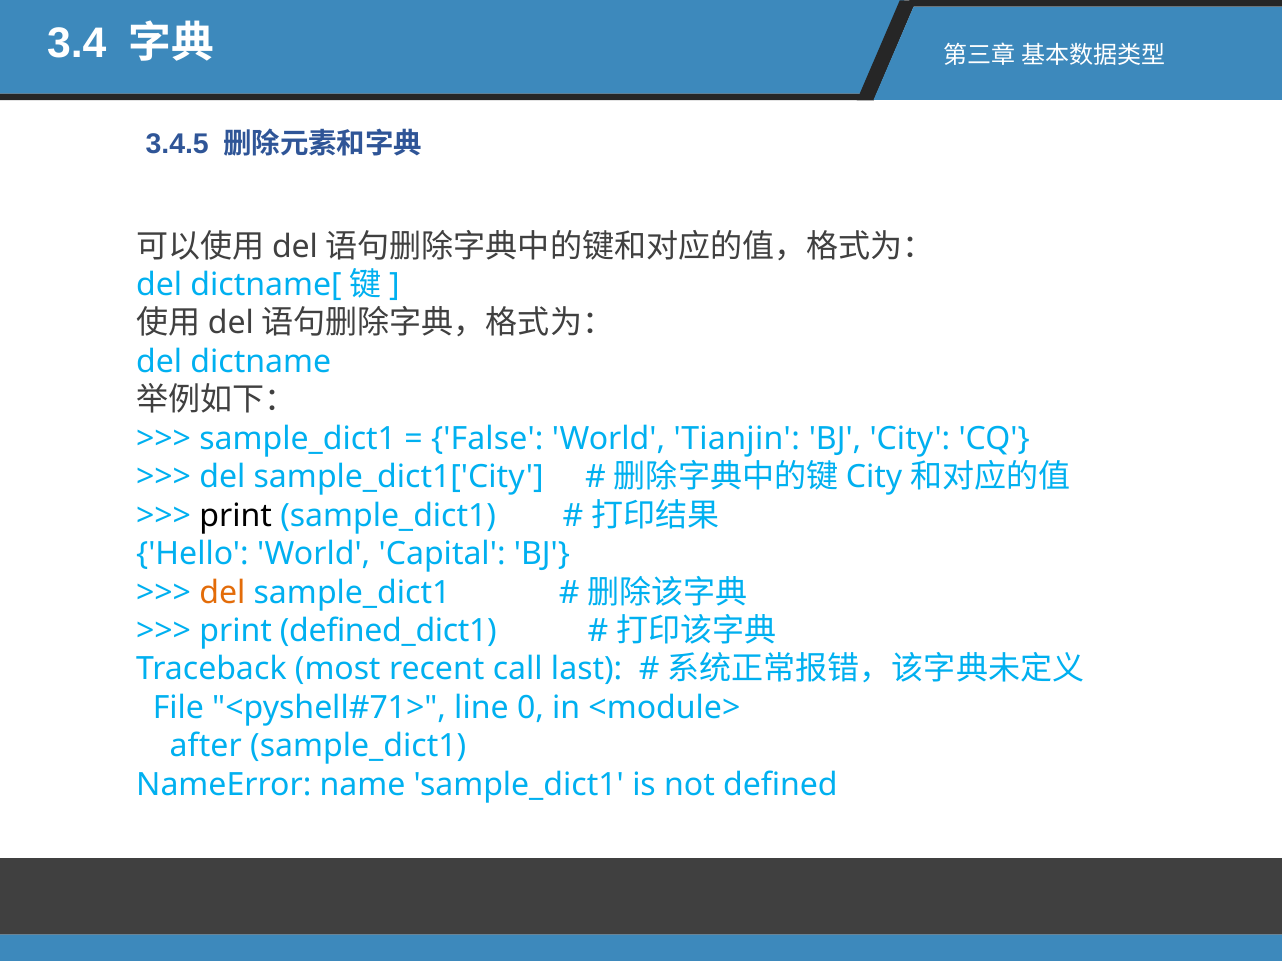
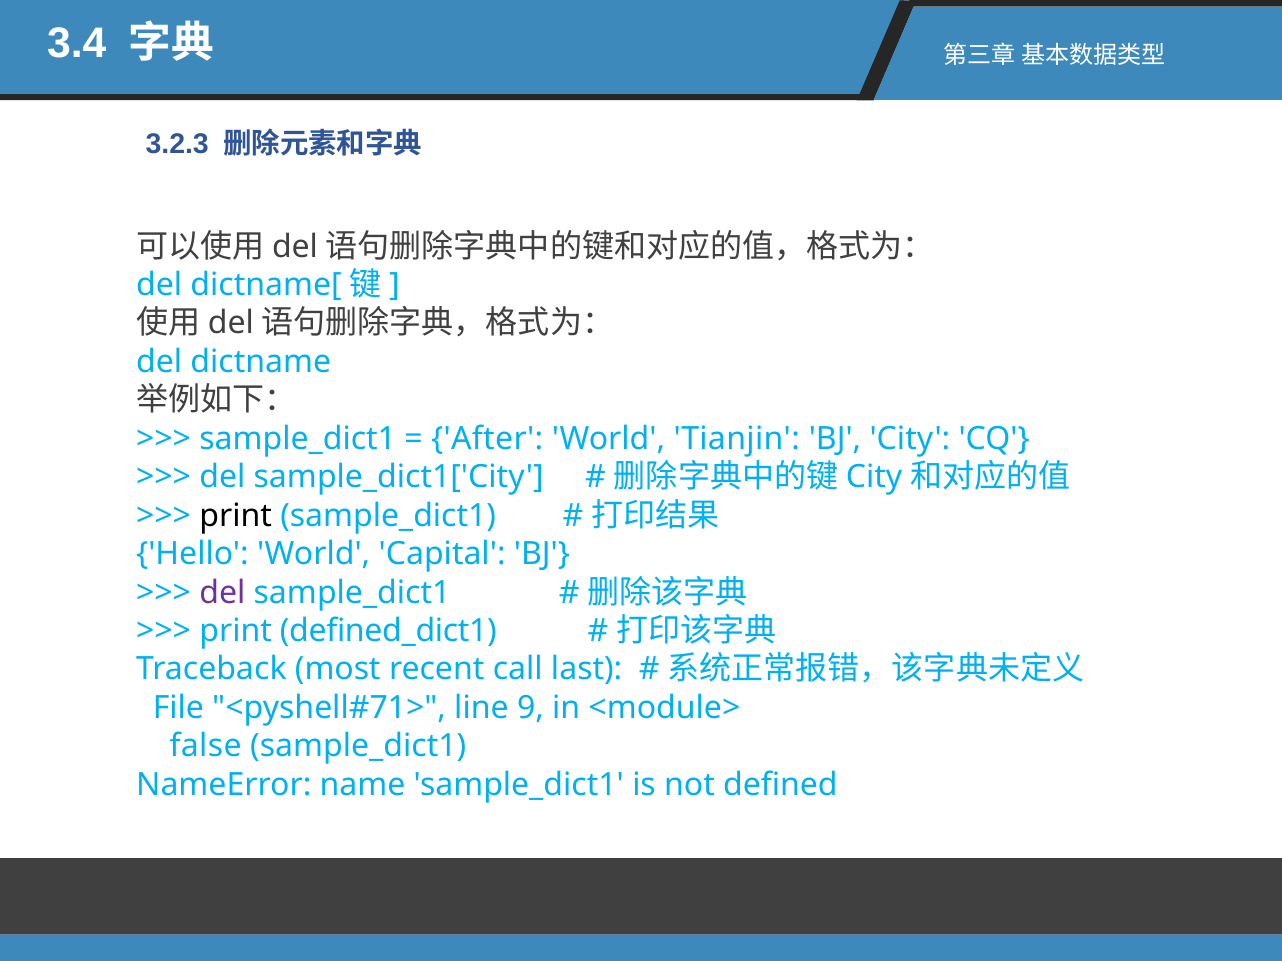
3.4.5: 3.4.5 -> 3.2.3
False: False -> After
del at (222, 593) colour: orange -> purple
0: 0 -> 9
after: after -> false
